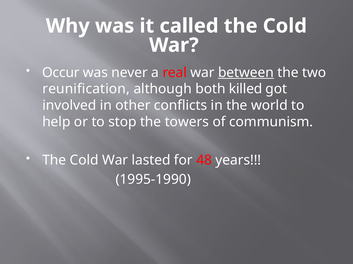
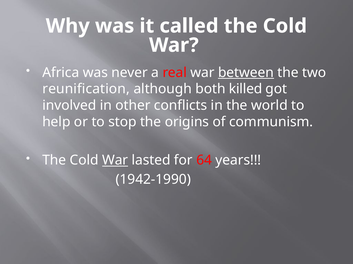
Occur: Occur -> Africa
towers: towers -> origins
War at (115, 161) underline: none -> present
48: 48 -> 64
1995-1990: 1995-1990 -> 1942-1990
